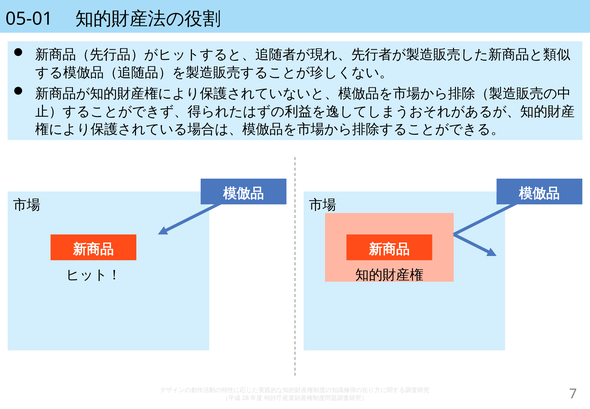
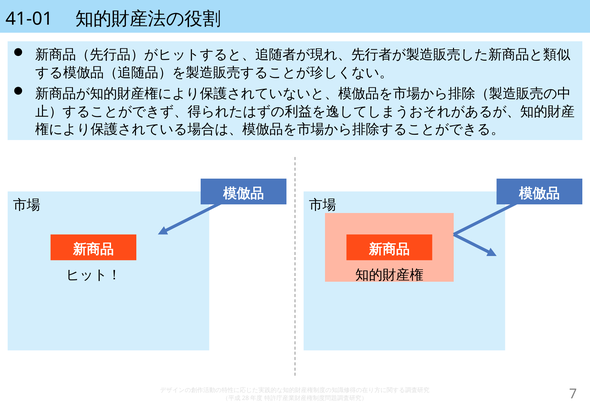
05-01: 05-01 -> 41-01
